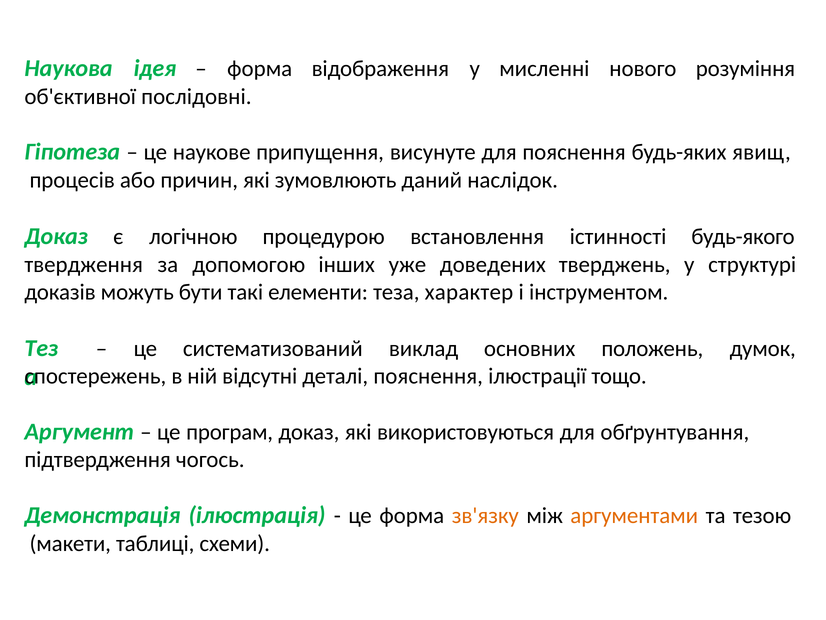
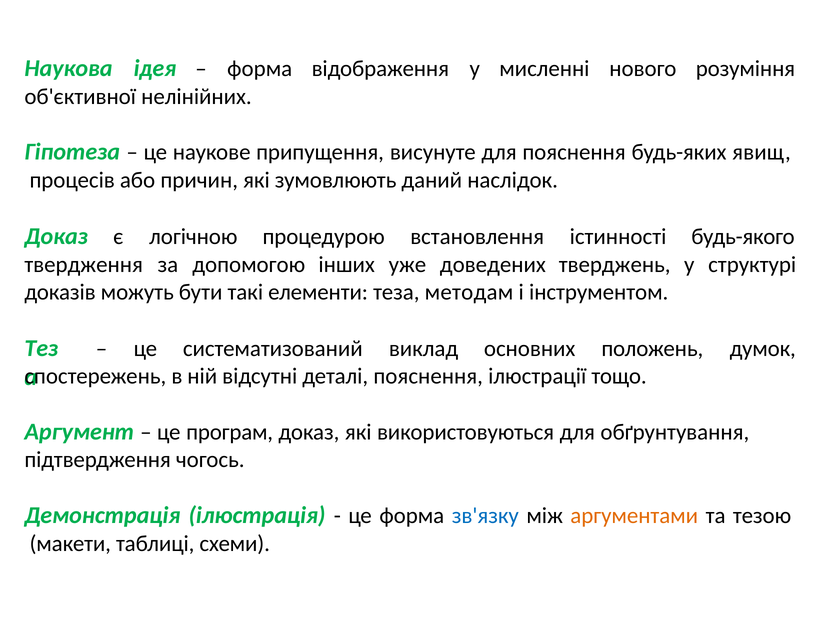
послідовні: послідовні -> нелінійних
характер: характер -> методам
зв'язку colour: orange -> blue
